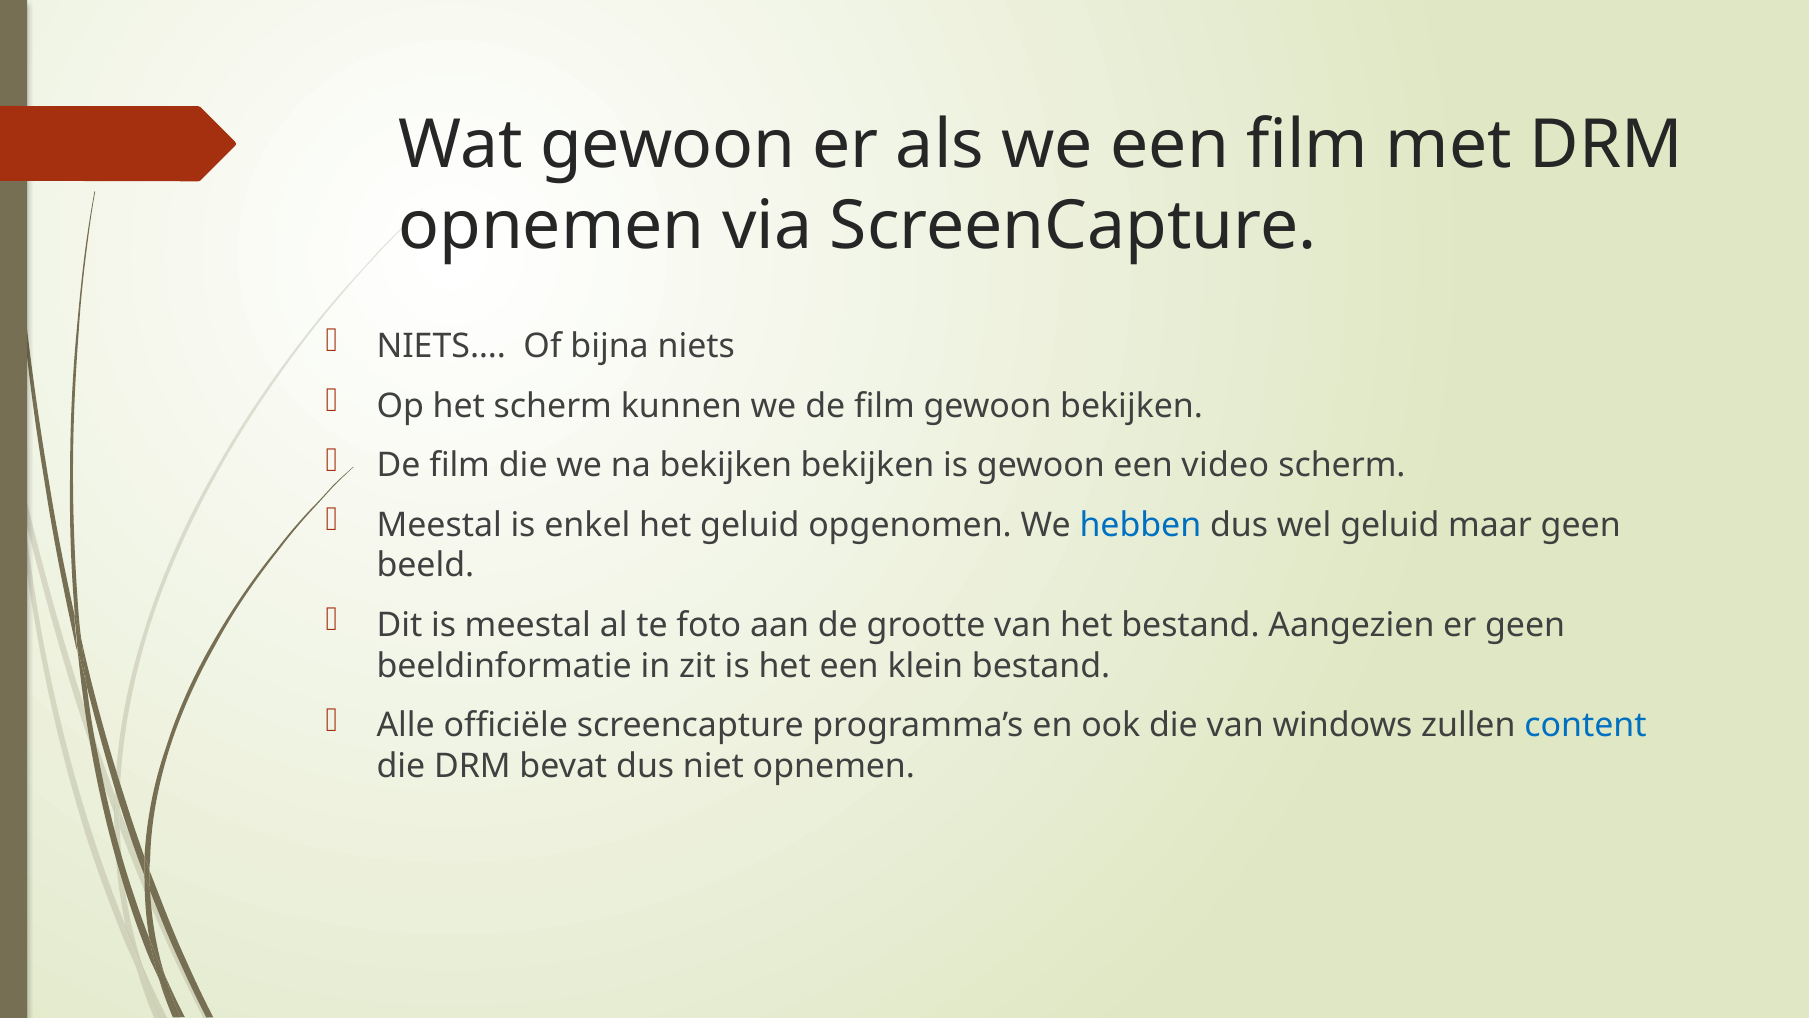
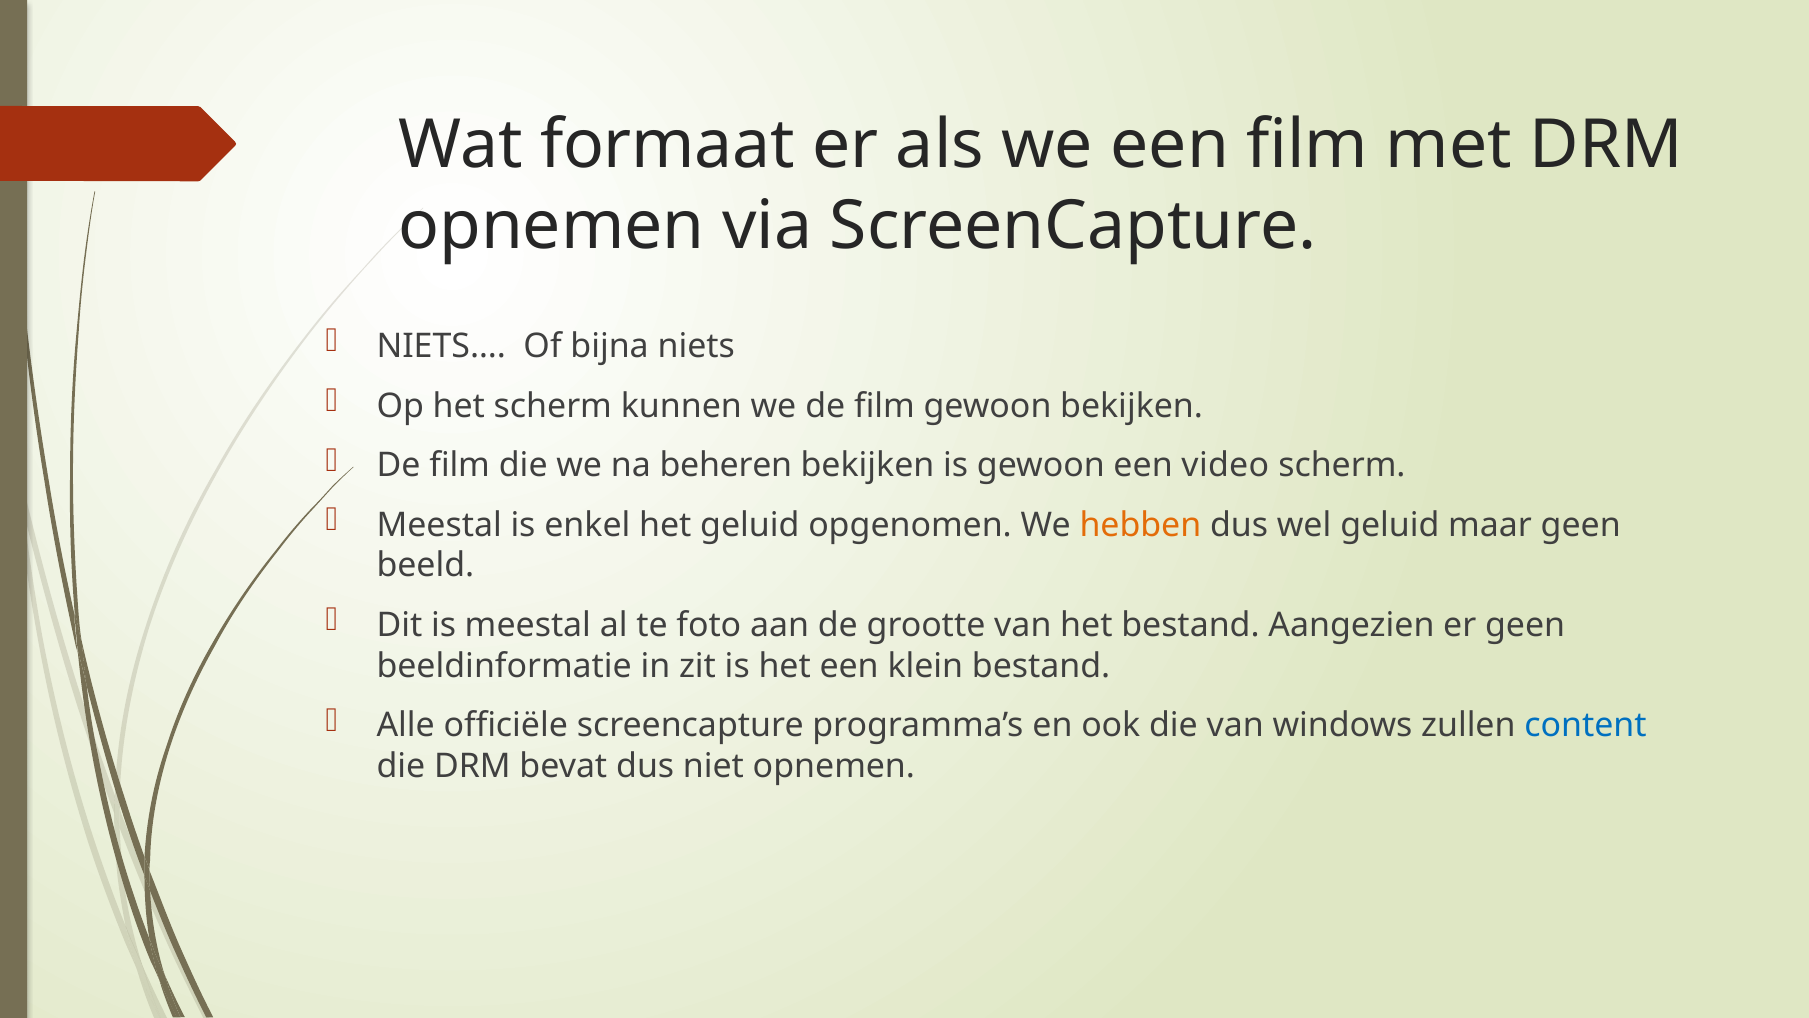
Wat gewoon: gewoon -> formaat
na bekijken: bekijken -> beheren
hebben colour: blue -> orange
